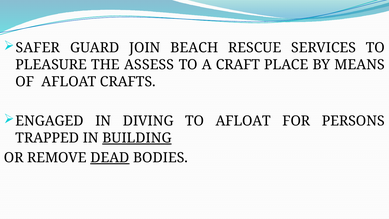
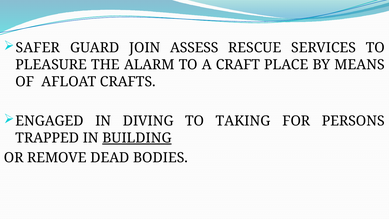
BEACH: BEACH -> ASSESS
ASSESS: ASSESS -> ALARM
TO AFLOAT: AFLOAT -> TAKING
DEAD underline: present -> none
